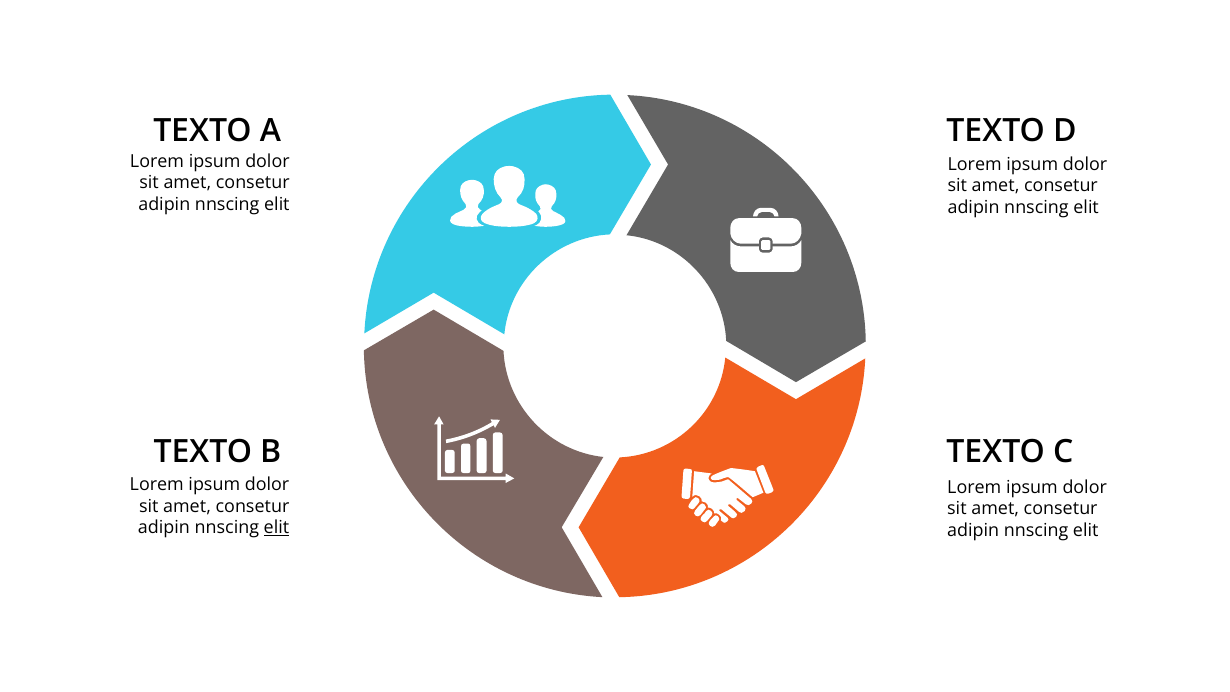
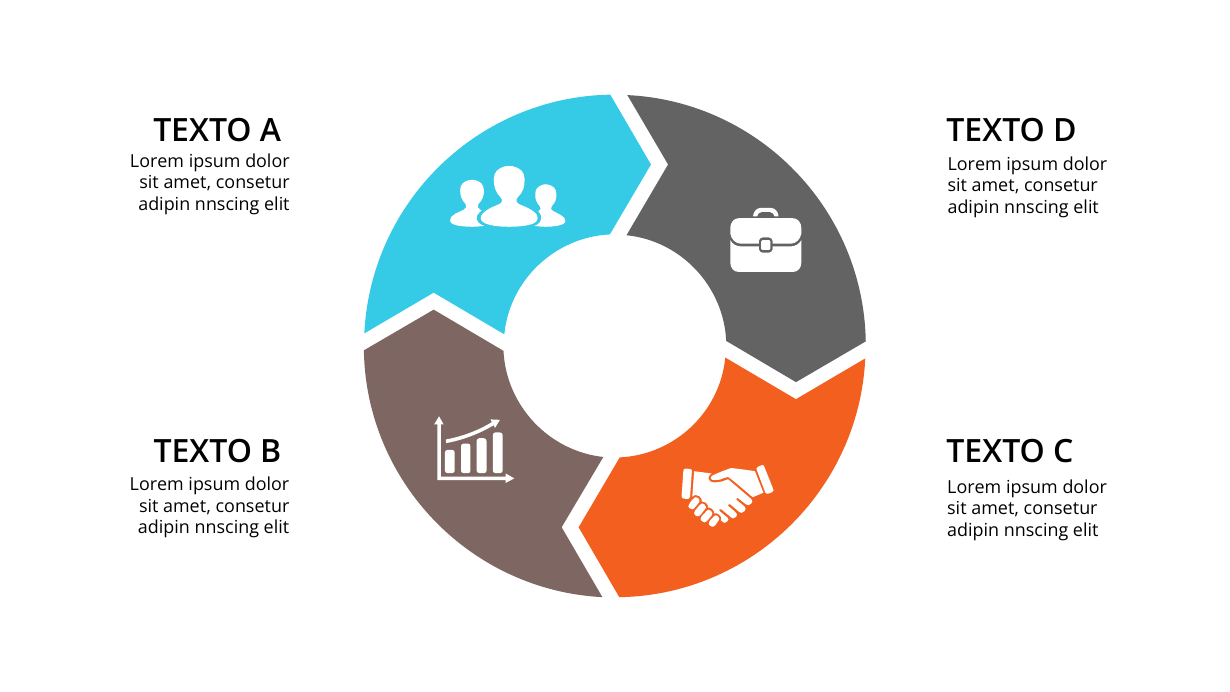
elit at (277, 528) underline: present -> none
